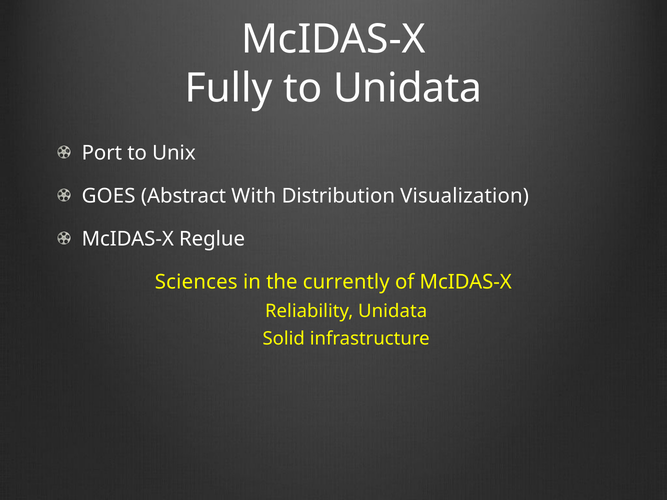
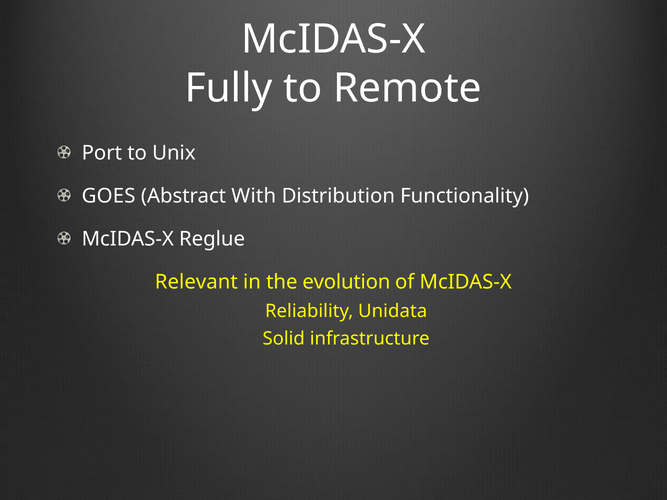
to Unidata: Unidata -> Remote
Visualization: Visualization -> Functionality
Sciences: Sciences -> Relevant
currently: currently -> evolution
